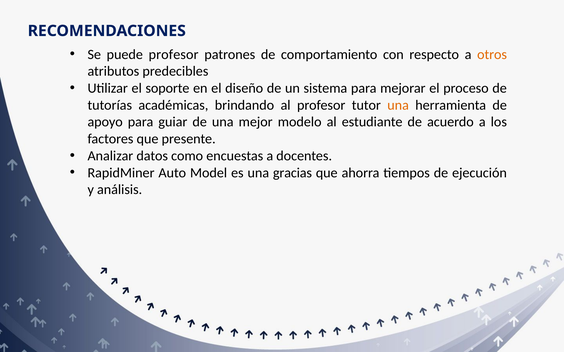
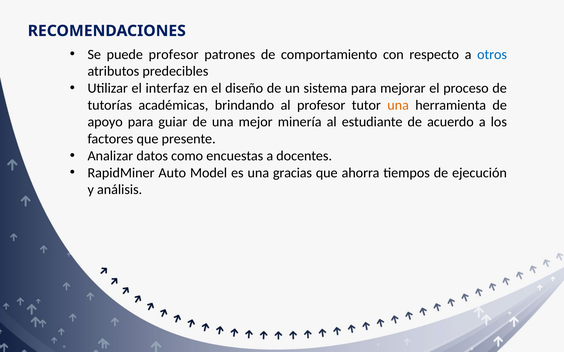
otros colour: orange -> blue
soporte: soporte -> interfaz
modelo: modelo -> minería
